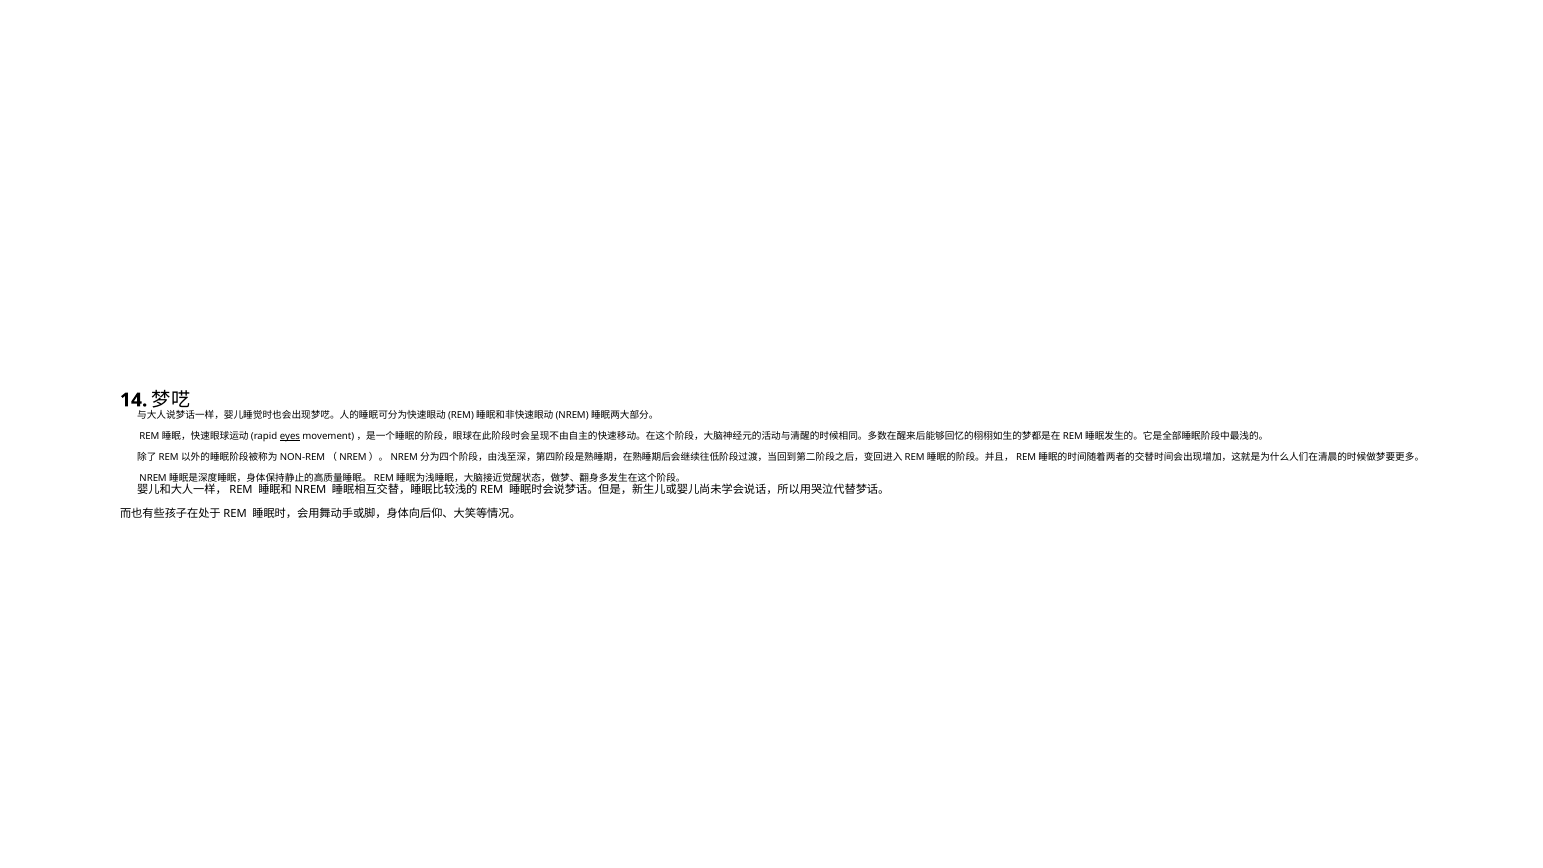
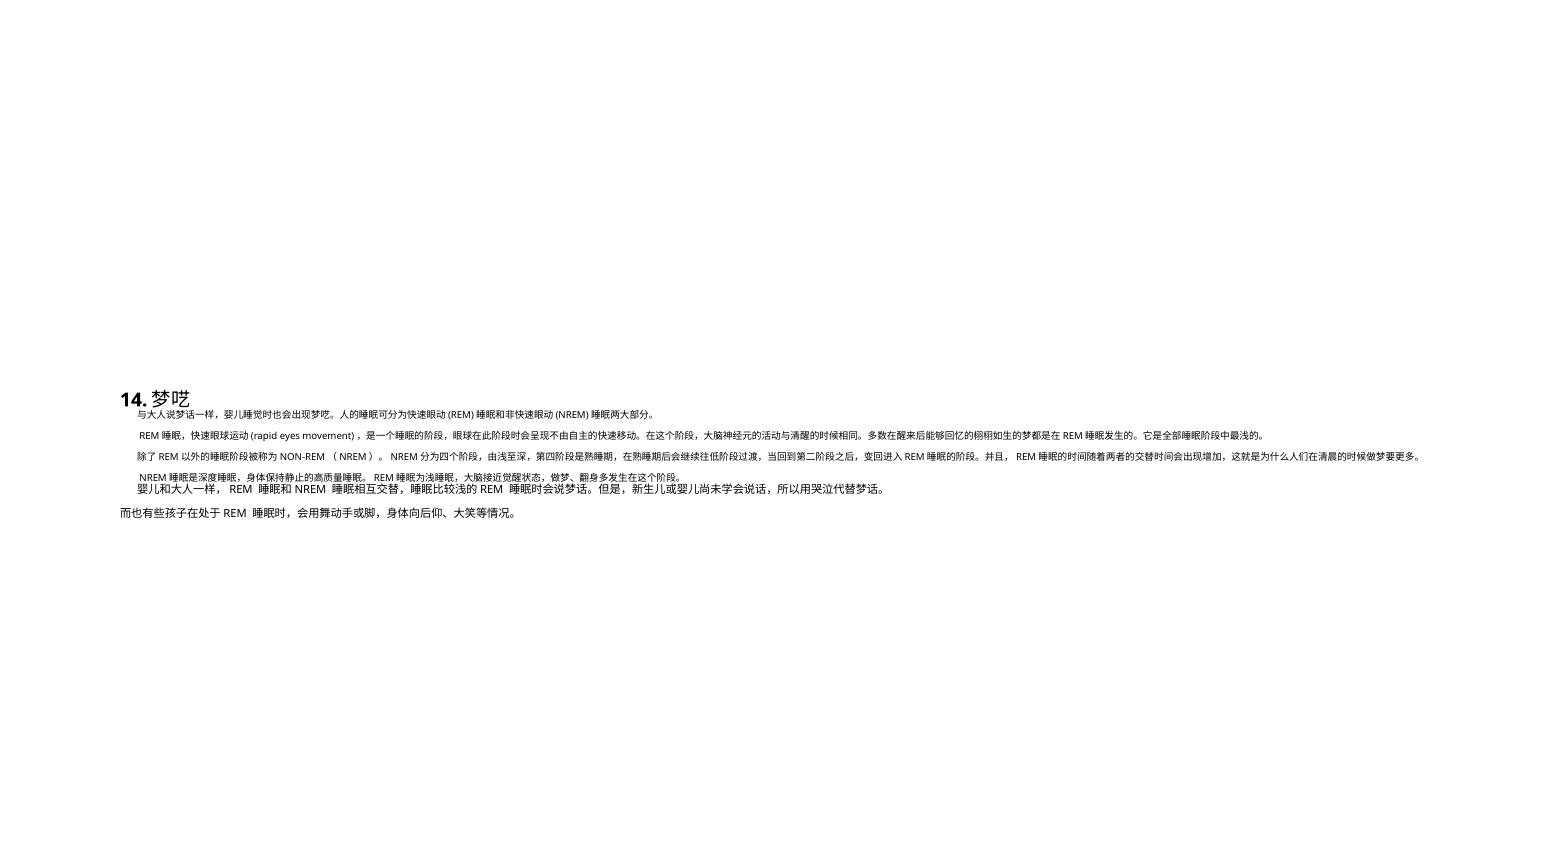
eyes underline: present -> none
